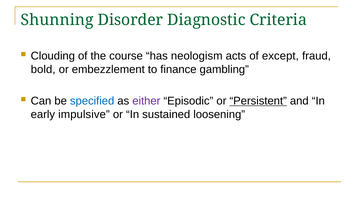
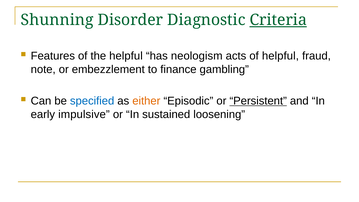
Criteria underline: none -> present
Clouding: Clouding -> Features
the course: course -> helpful
of except: except -> helpful
bold: bold -> note
either colour: purple -> orange
